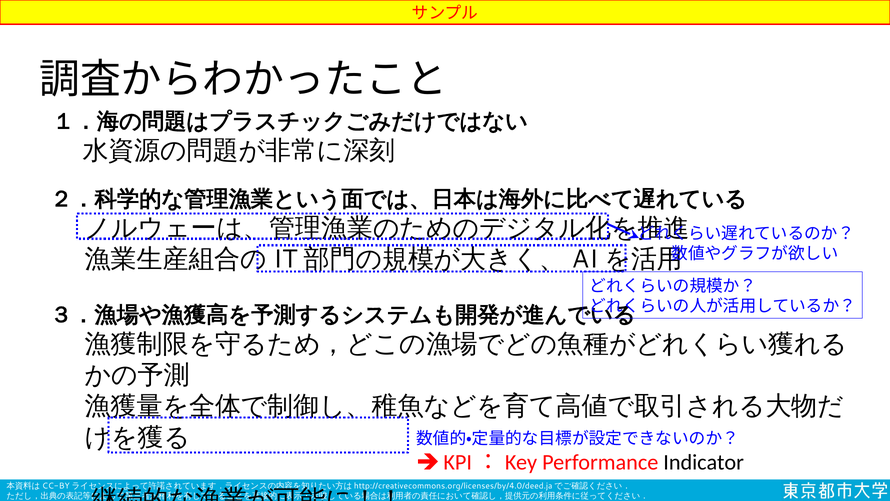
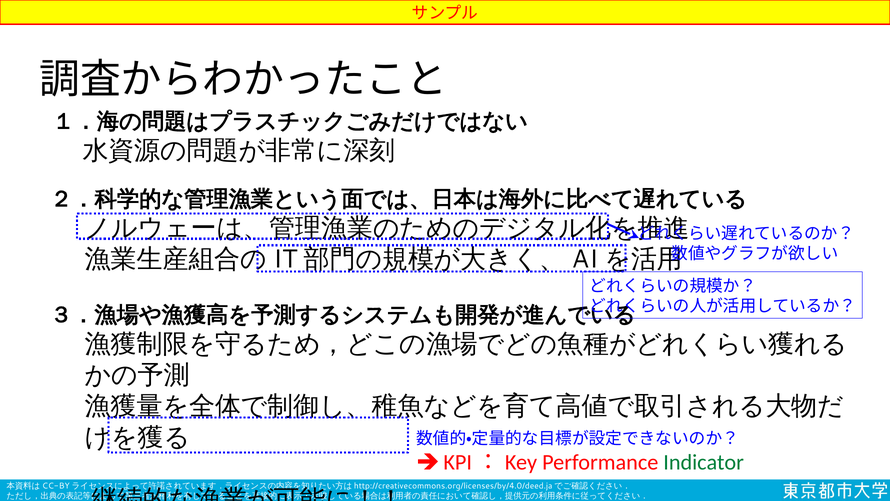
Indicator colour: black -> green
